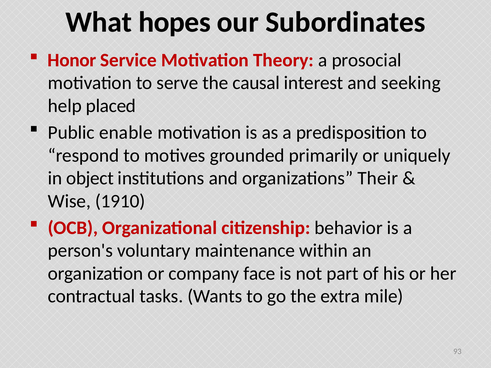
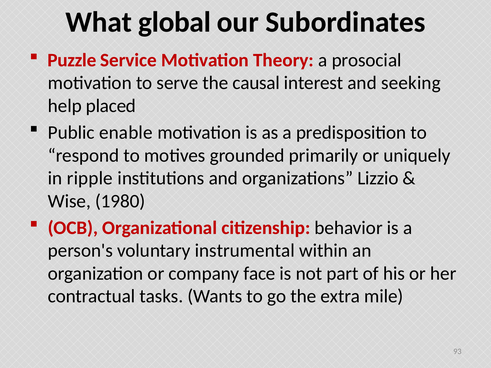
hopes: hopes -> global
Honor: Honor -> Puzzle
object: object -> ripple
Their: Their -> Lizzio
1910: 1910 -> 1980
maintenance: maintenance -> instrumental
